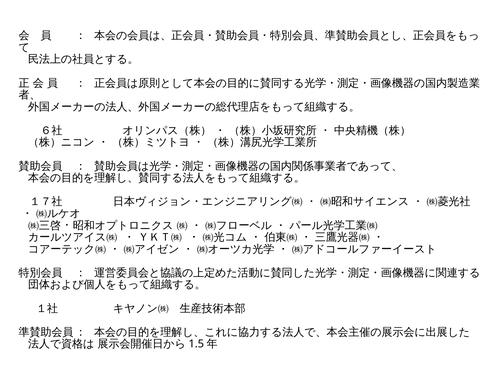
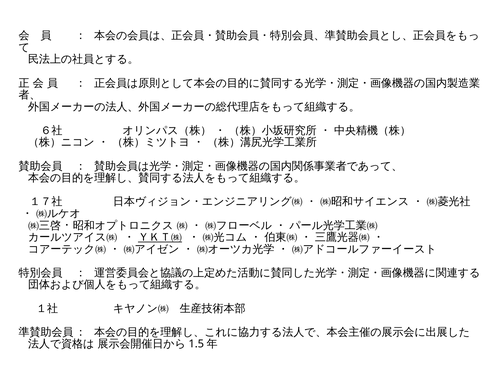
ＹＫＴ㈱ underline: none -> present
